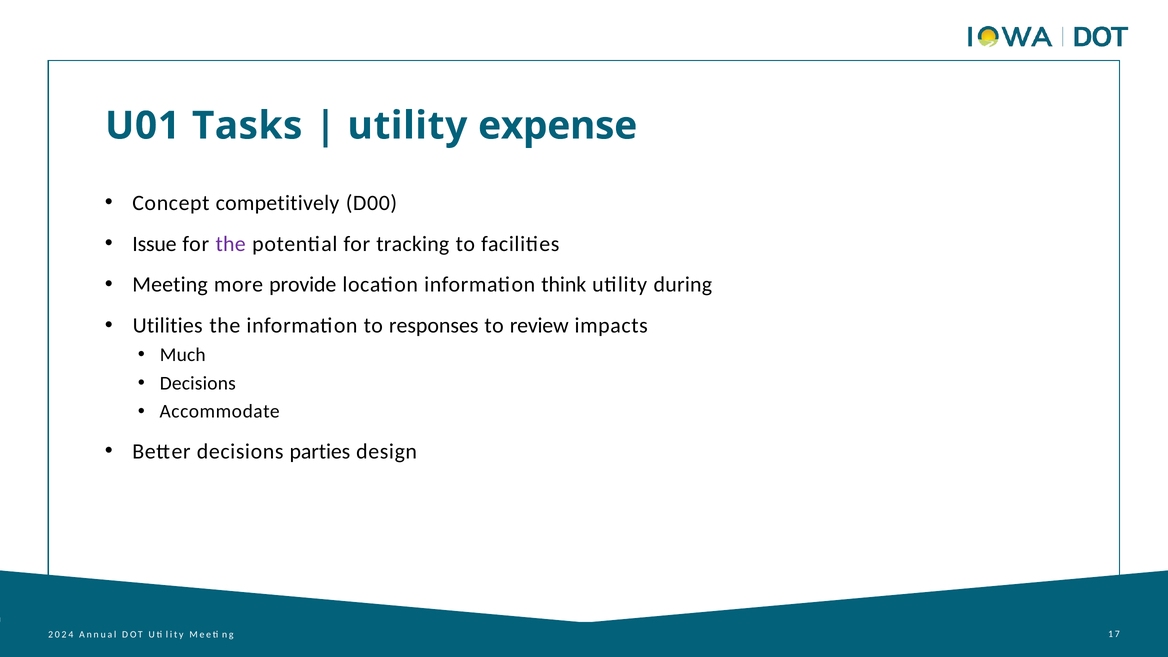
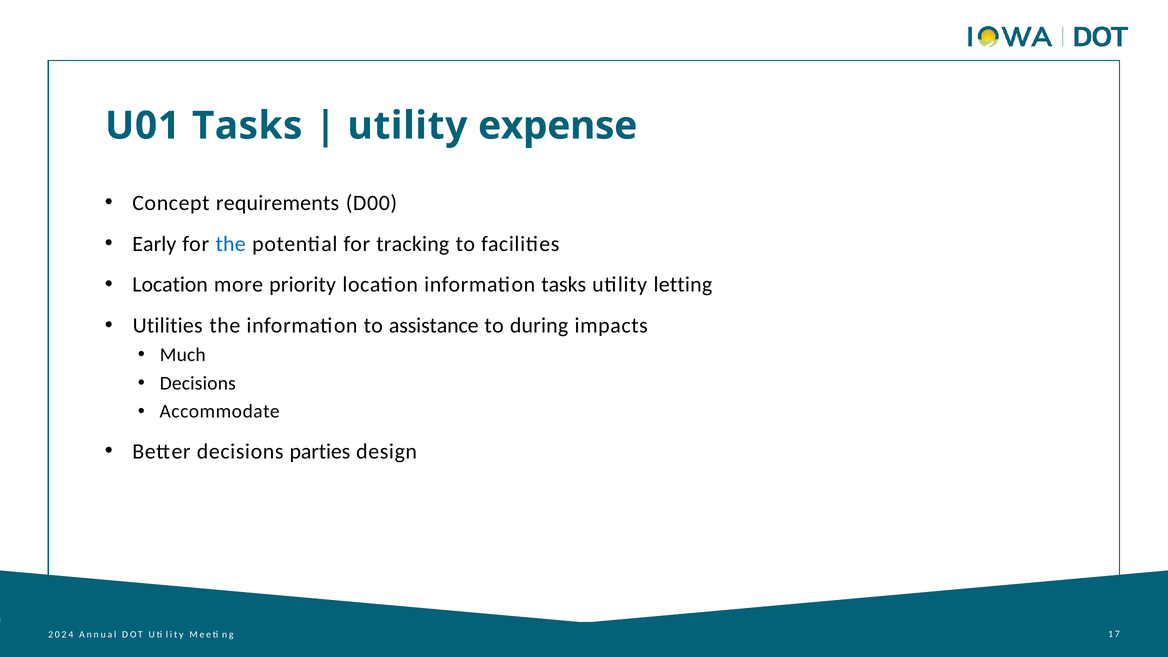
competitively: competitively -> requirements
Issue: Issue -> Early
the at (231, 244) colour: purple -> blue
Meeting at (170, 285): Meeting -> Location
provide: provide -> priority
information think: think -> tasks
during: during -> letting
responses: responses -> assistance
review: review -> during
